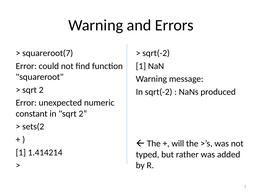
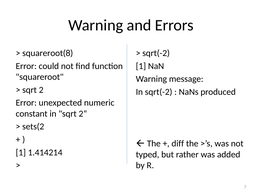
squareroot(7: squareroot(7 -> squareroot(8
will: will -> diff
